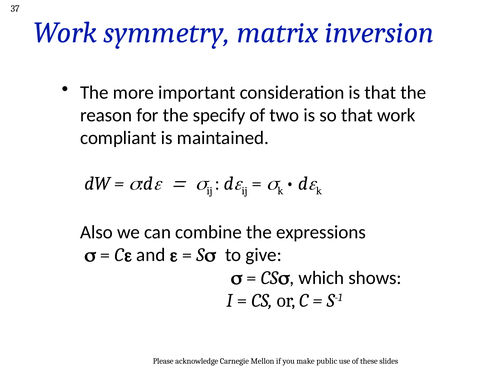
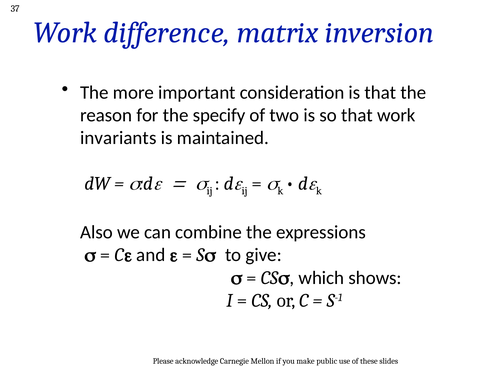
symmetry: symmetry -> difference
compliant: compliant -> invariants
